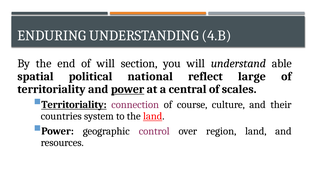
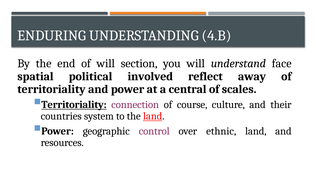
able: able -> face
national: national -> involved
large: large -> away
power at (128, 89) underline: present -> none
region: region -> ethnic
